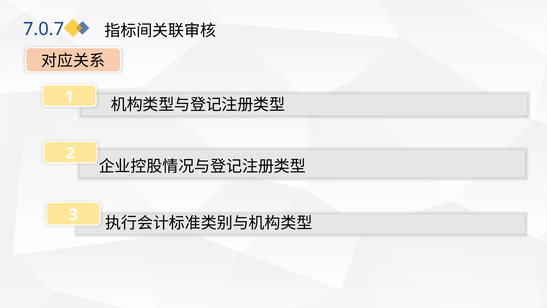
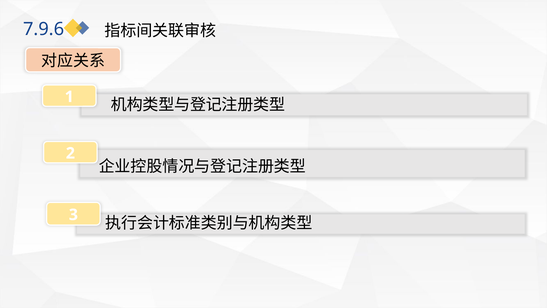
7.0.7: 7.0.7 -> 7.9.6
